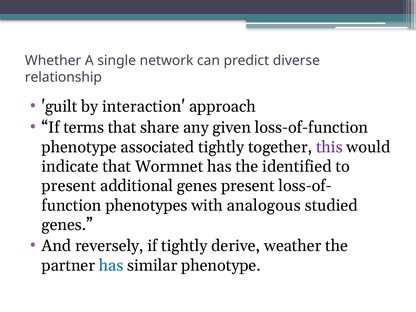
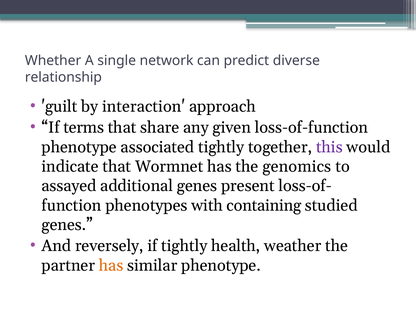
identified: identified -> genomics
present at (69, 186): present -> assayed
analogous: analogous -> containing
derive: derive -> health
has at (111, 265) colour: blue -> orange
